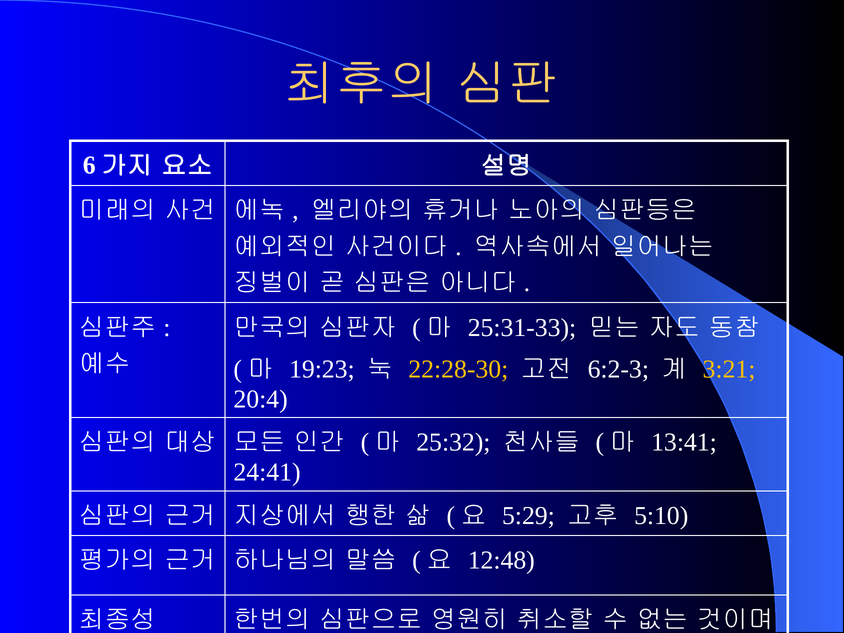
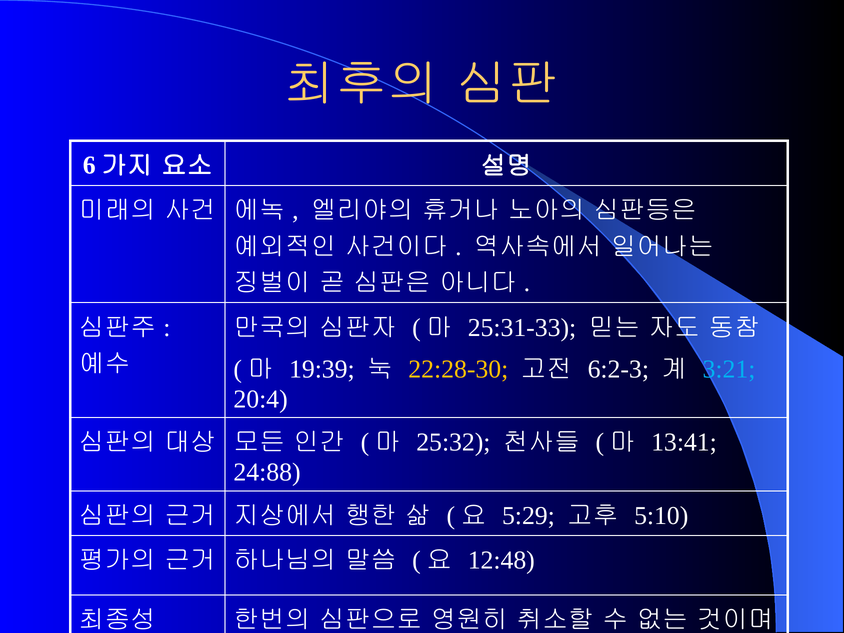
19:23: 19:23 -> 19:39
3:21 colour: yellow -> light blue
24:41: 24:41 -> 24:88
